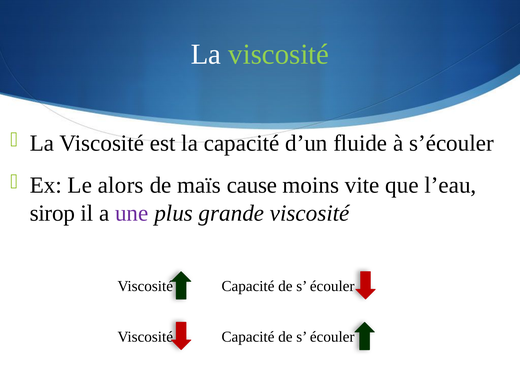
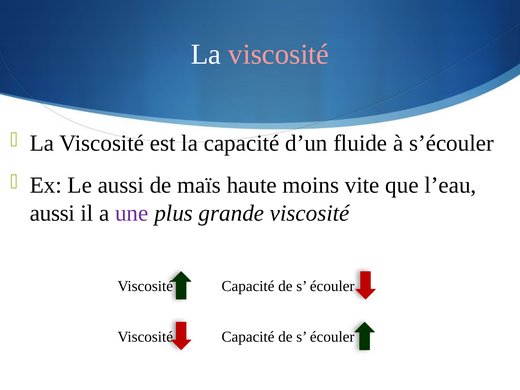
viscosité at (279, 54) colour: light green -> pink
Le alors: alors -> aussi
cause: cause -> haute
sirop at (52, 213): sirop -> aussi
